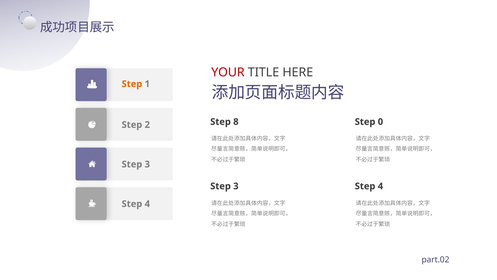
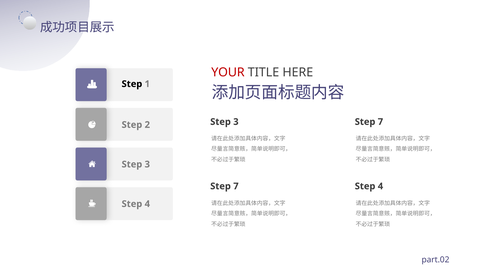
Step at (132, 84) colour: orange -> black
8 at (236, 122): 8 -> 3
0 at (380, 122): 0 -> 7
3 at (236, 186): 3 -> 7
